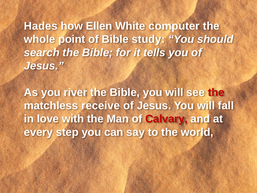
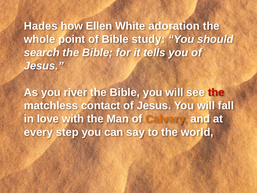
computer: computer -> adoration
receive: receive -> contact
Calvary colour: red -> orange
